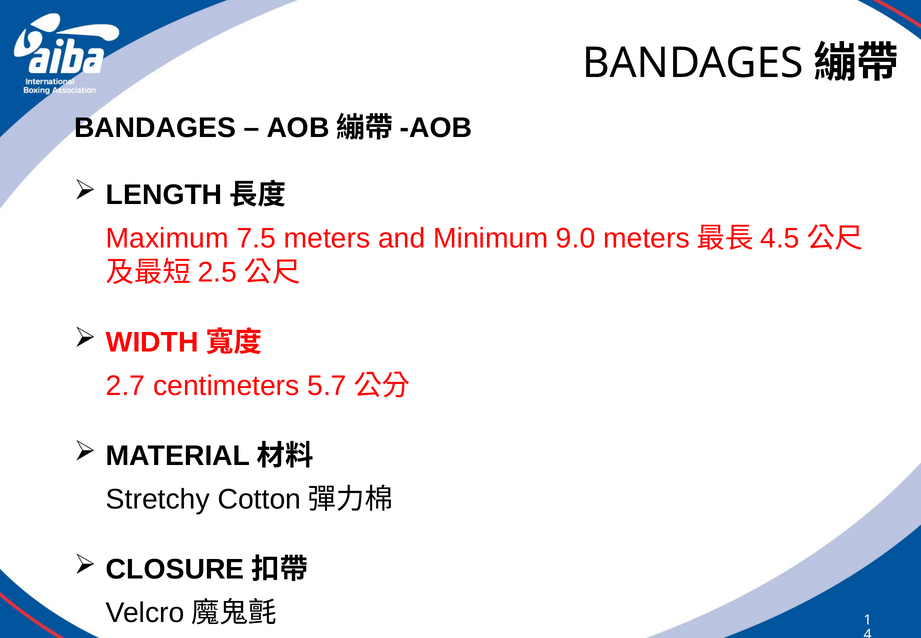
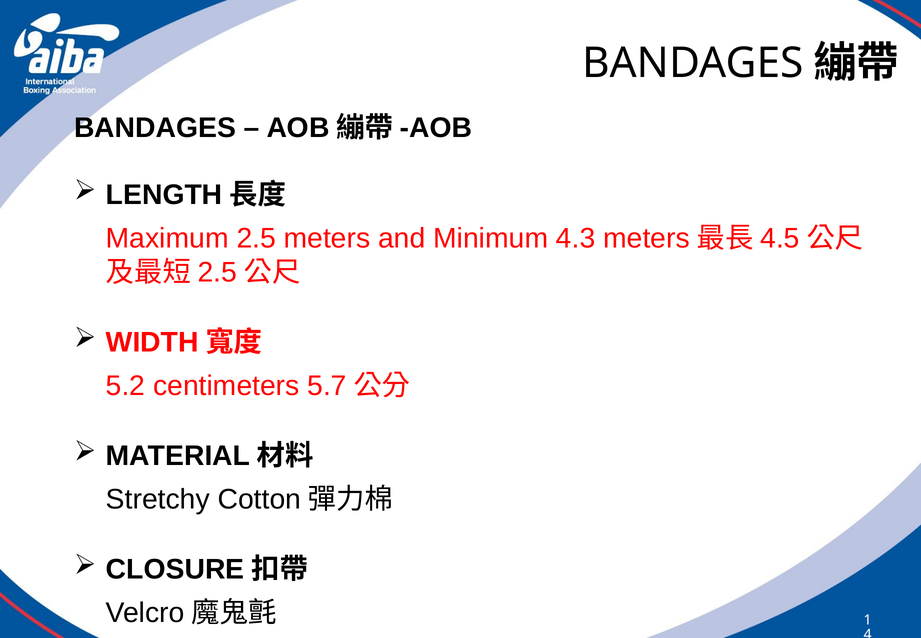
7.5: 7.5 -> 2.5
9.0: 9.0 -> 4.3
2.7: 2.7 -> 5.2
